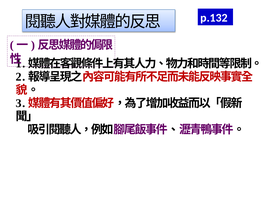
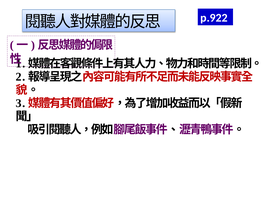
p.132: p.132 -> p.922
